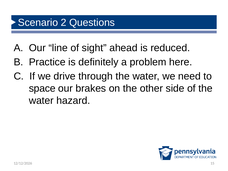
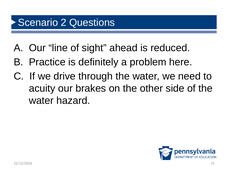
space: space -> acuity
